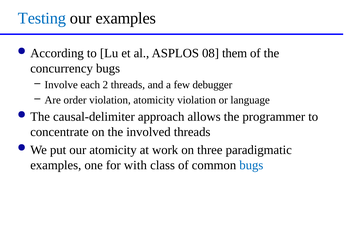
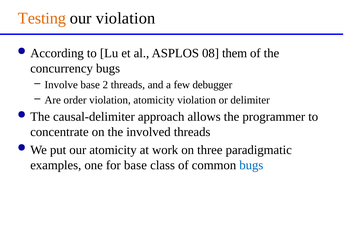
Testing colour: blue -> orange
our examples: examples -> violation
Involve each: each -> base
language: language -> delimiter
for with: with -> base
